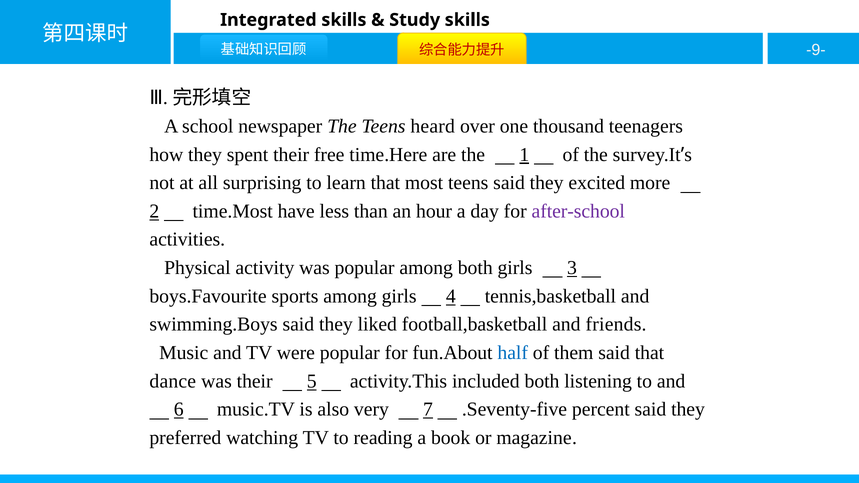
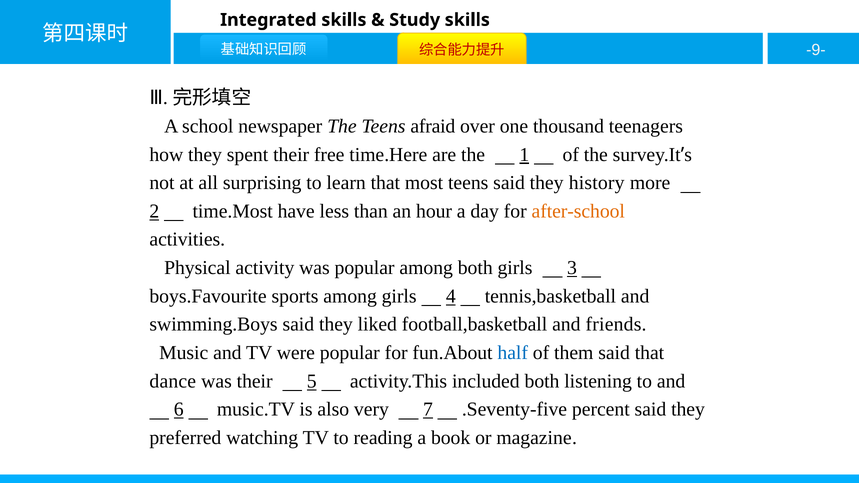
heard: heard -> afraid
excited: excited -> history
after-school colour: purple -> orange
